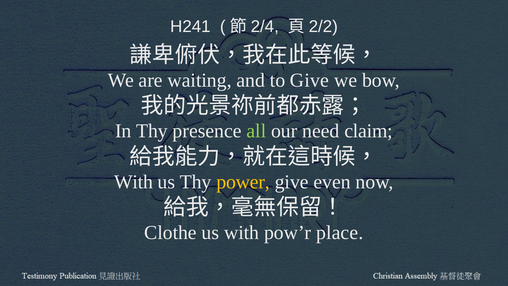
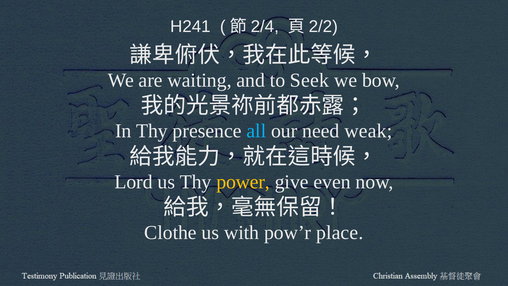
to Give: Give -> Seek
all colour: light green -> light blue
claim: claim -> weak
With at (134, 182): With -> Lord
